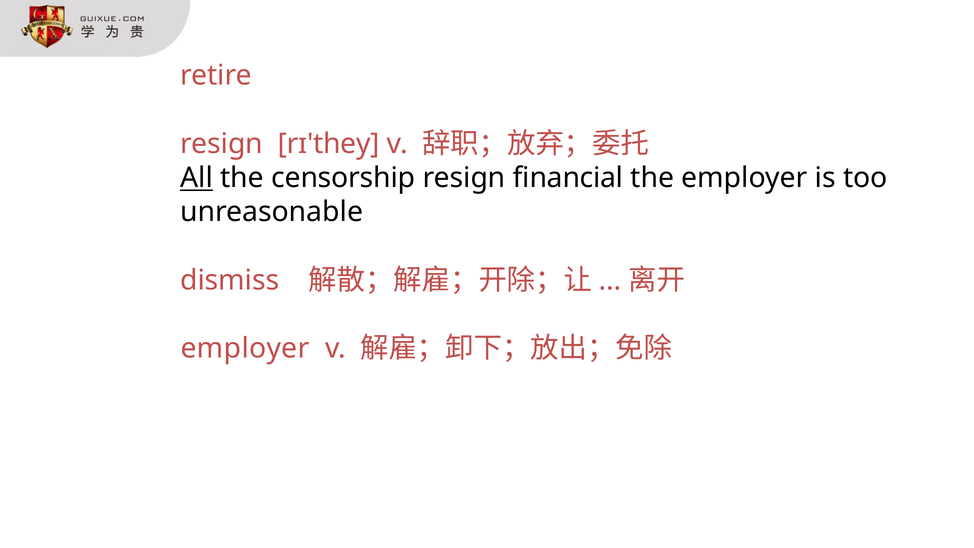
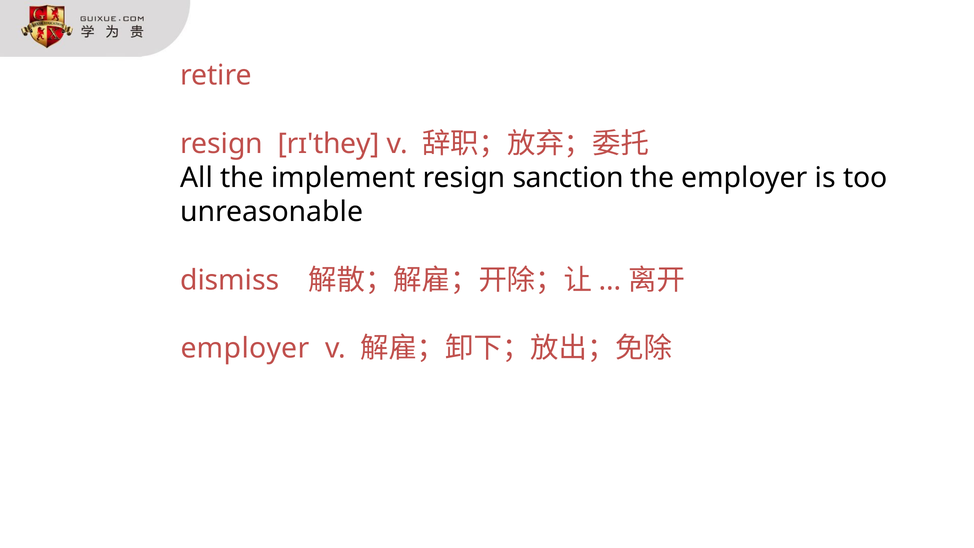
All underline: present -> none
censorship: censorship -> implement
financial: financial -> sanction
